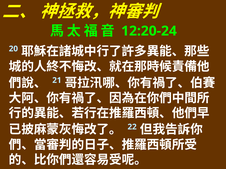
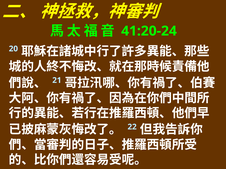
12:20-24: 12:20-24 -> 41:20-24
